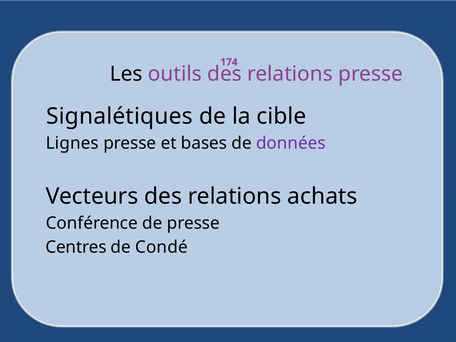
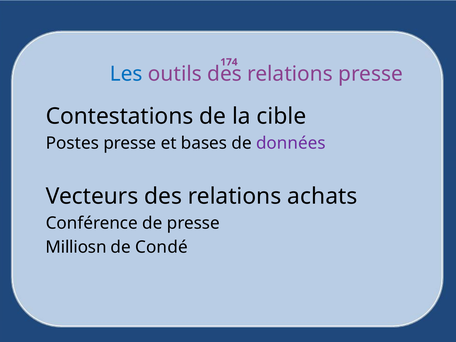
Les colour: black -> blue
Signalétiques: Signalétiques -> Contestations
Lignes: Lignes -> Postes
Centres: Centres -> Milliosn
